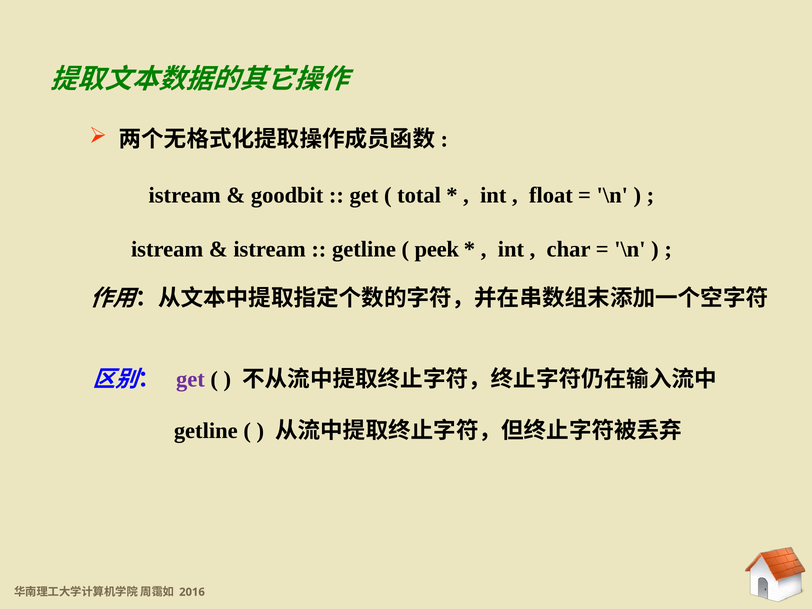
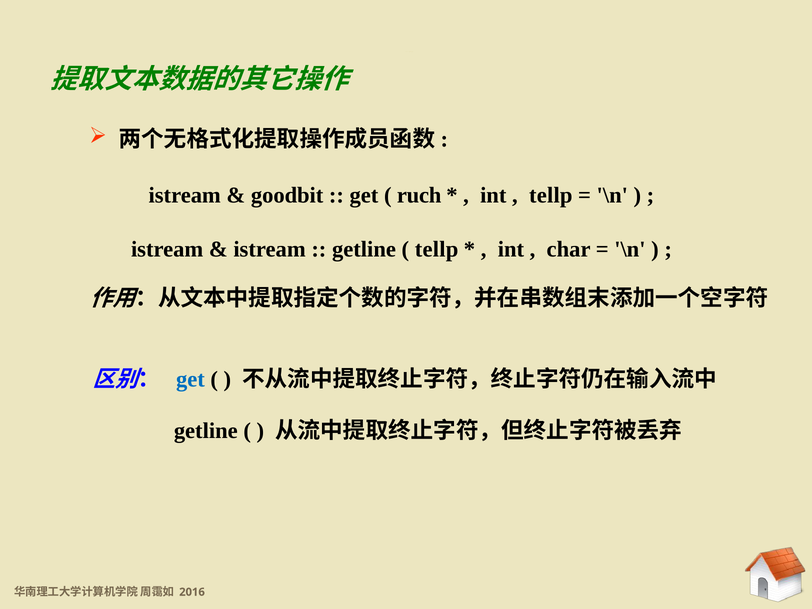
total: total -> ruch
float at (551, 195): float -> tellp
peek at (437, 249): peek -> tellp
get at (190, 380) colour: purple -> blue
